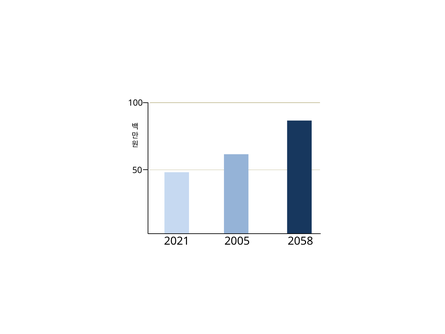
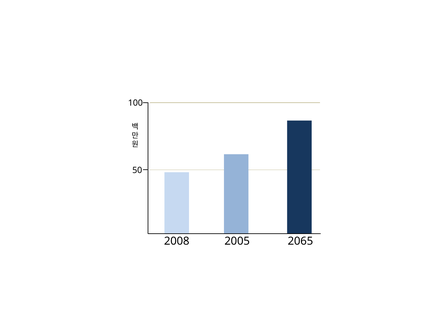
2021: 2021 -> 2008
2058: 2058 -> 2065
